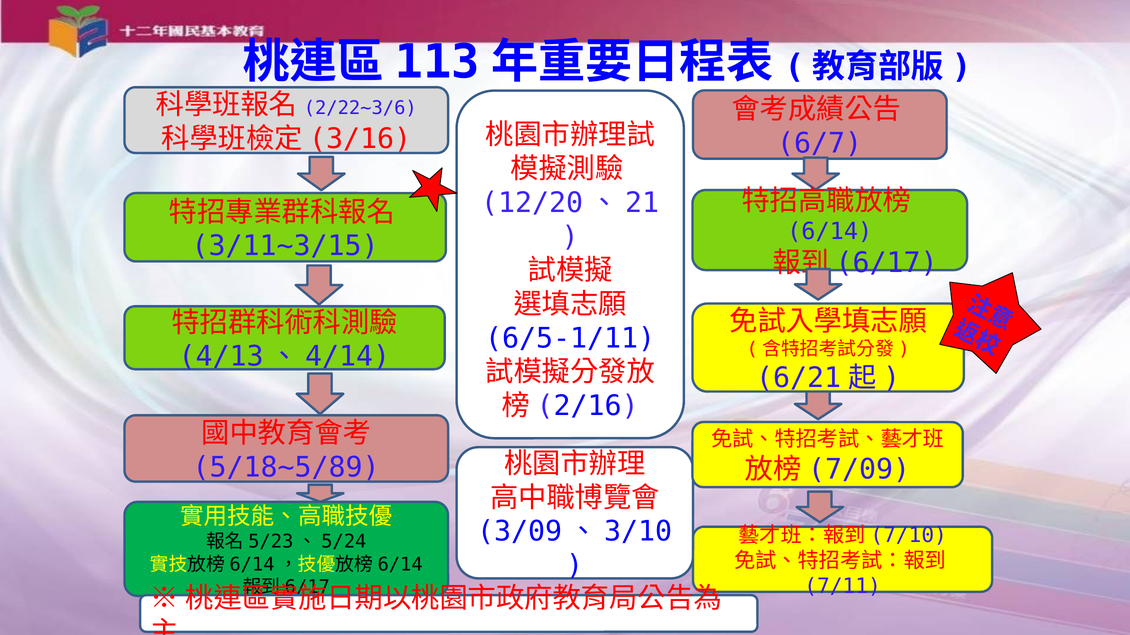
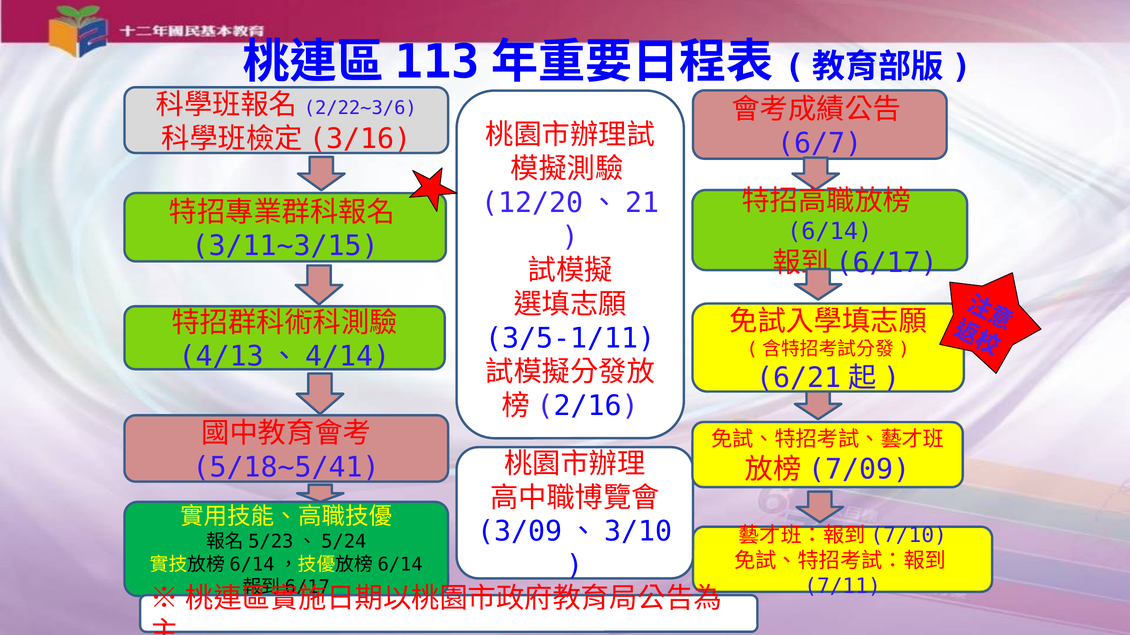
6/5-1/11: 6/5-1/11 -> 3/5-1/11
5/18~5/89: 5/18~5/89 -> 5/18~5/41
